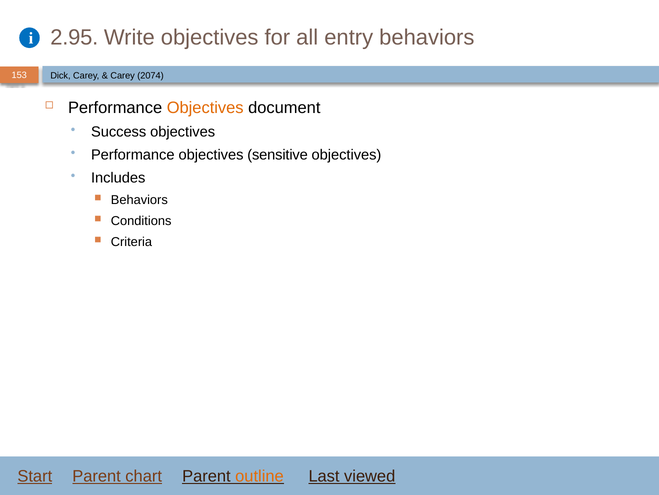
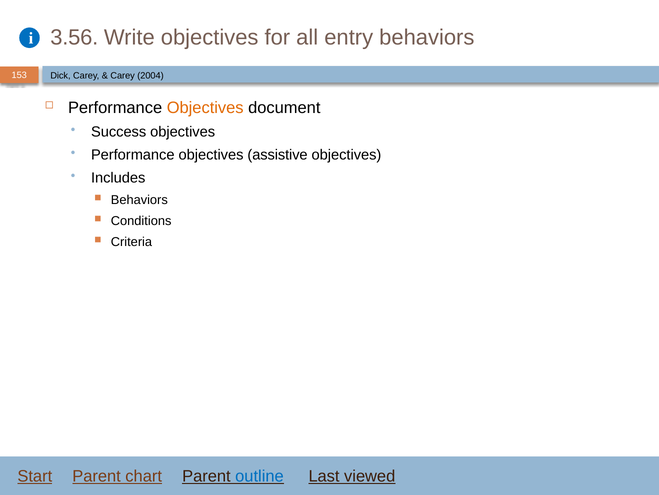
2.95: 2.95 -> 3.56
2074: 2074 -> 2004
sensitive: sensitive -> assistive
outline colour: orange -> blue
